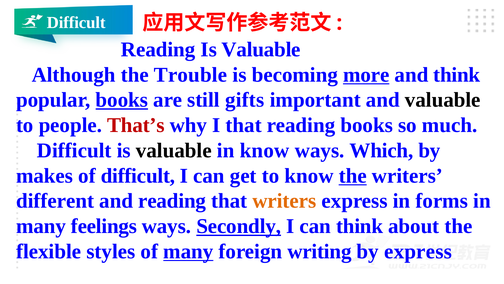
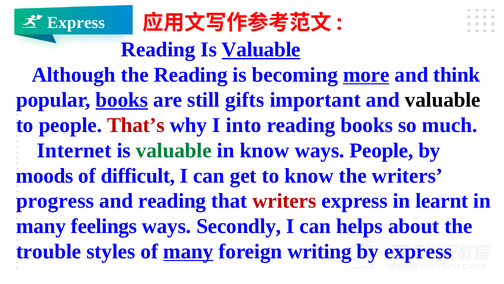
Difficult at (76, 23): Difficult -> Express
Valuable at (261, 49) underline: none -> present
the Trouble: Trouble -> Reading
I that: that -> into
Difficult at (74, 150): Difficult -> Internet
valuable at (174, 150) colour: black -> green
ways Which: Which -> People
makes: makes -> moods
the at (353, 175) underline: present -> none
different: different -> progress
writers at (284, 201) colour: orange -> red
forms: forms -> learnt
Secondly underline: present -> none
can think: think -> helps
flexible: flexible -> trouble
